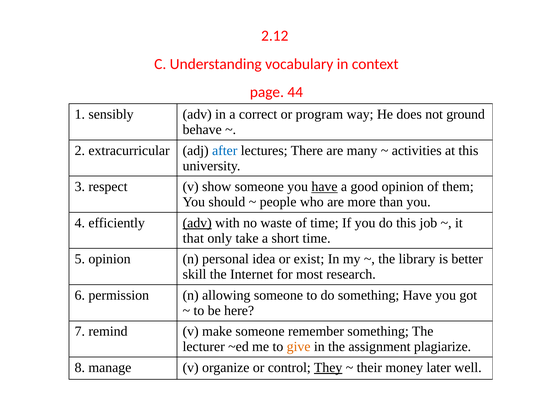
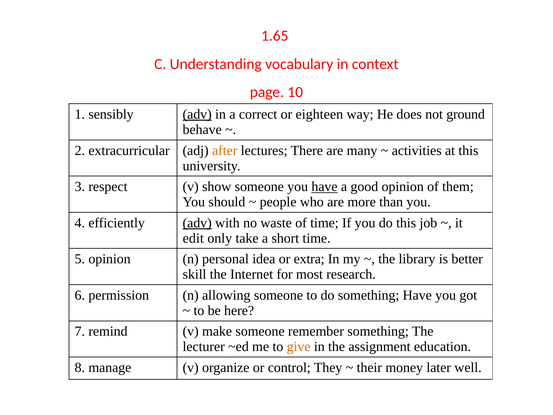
2.12: 2.12 -> 1.65
44: 44 -> 10
adv at (197, 114) underline: none -> present
program: program -> eighteen
after colour: blue -> orange
that: that -> edit
exist: exist -> extra
plagiarize: plagiarize -> education
They underline: present -> none
